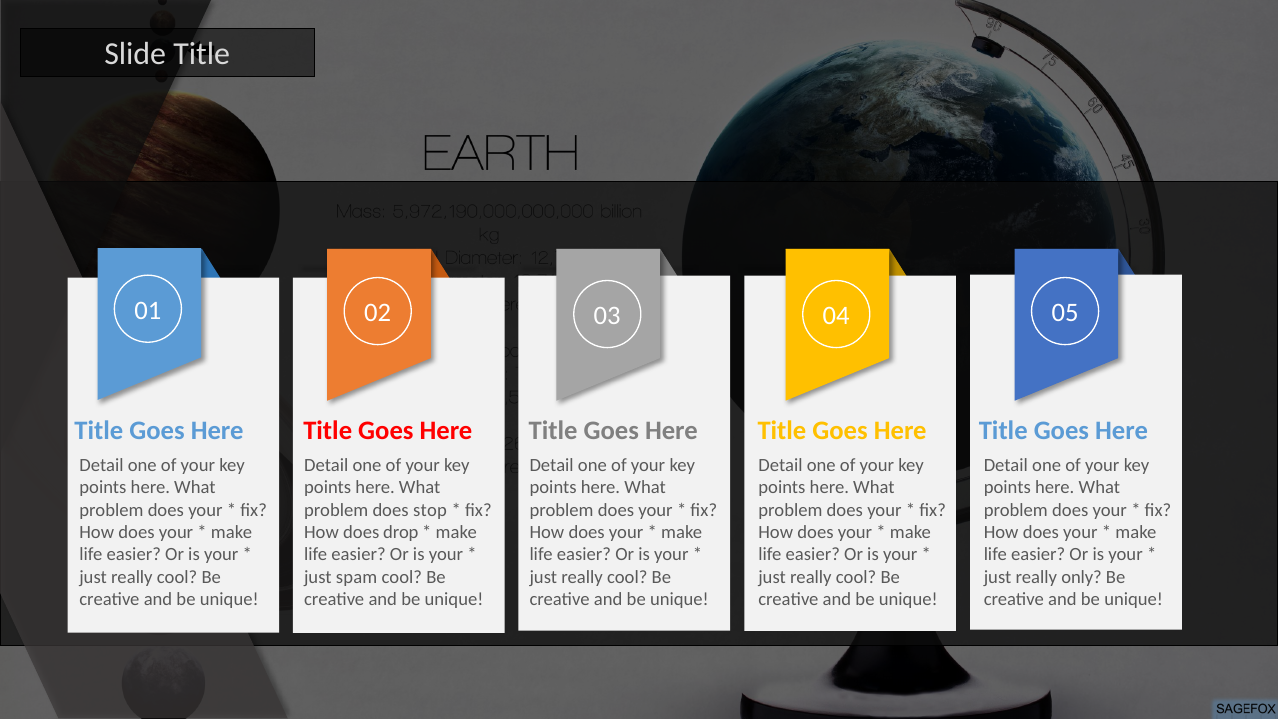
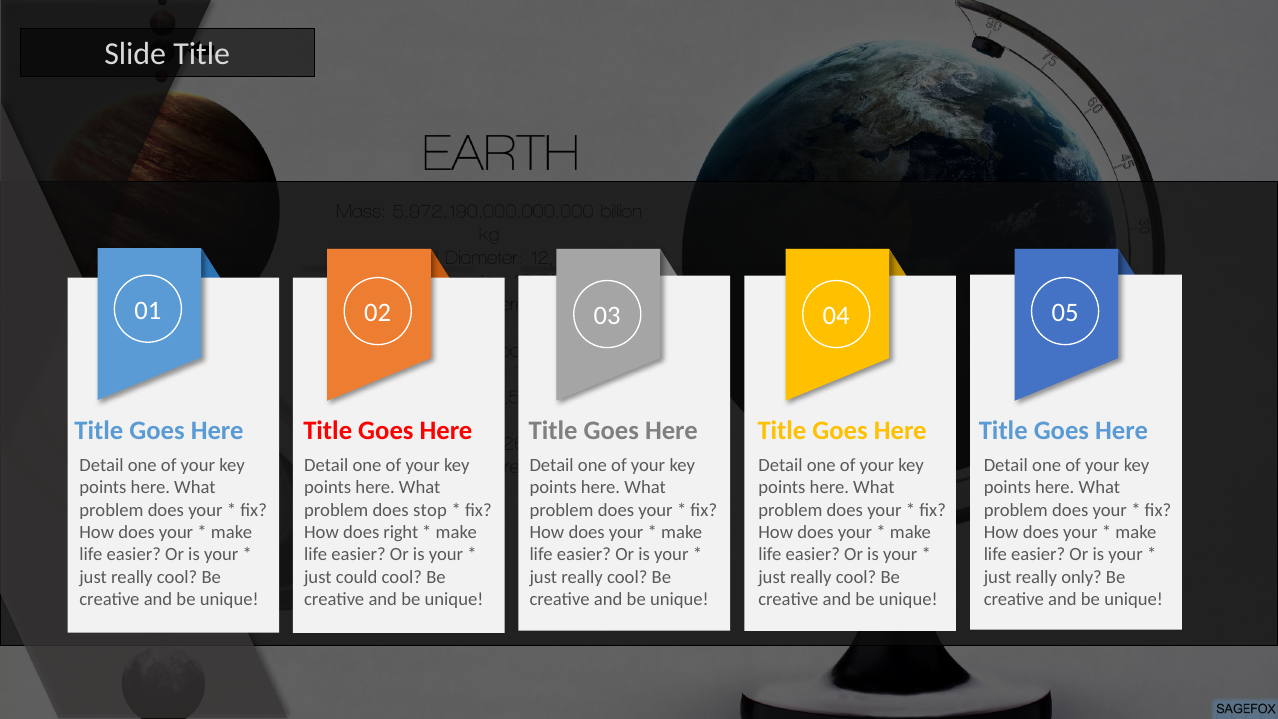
drop: drop -> right
spam: spam -> could
